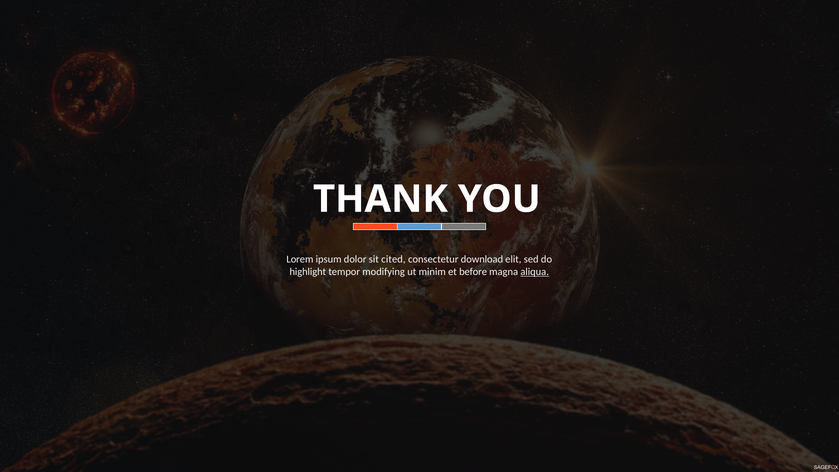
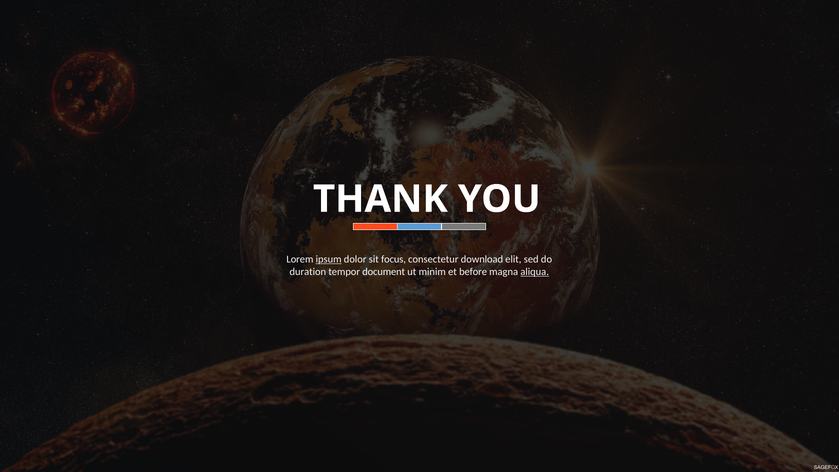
ipsum underline: none -> present
cited: cited -> focus
highlight: highlight -> duration
modifying: modifying -> document
